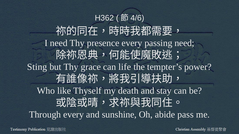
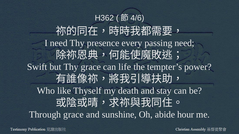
Sting: Sting -> Swift
Through every: every -> grace
pass: pass -> hour
